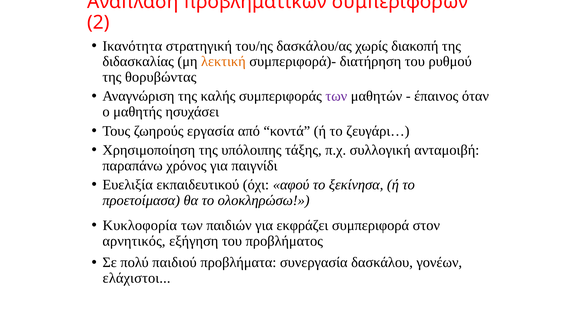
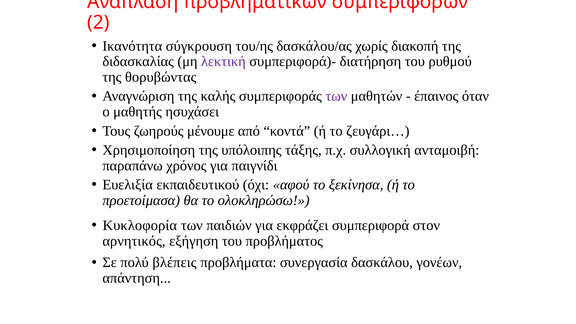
στρατηγική: στρατηγική -> σύγκρουση
λεκτική colour: orange -> purple
εργασία: εργασία -> μένουμε
παιδιού: παιδιού -> βλέπεις
ελάχιστοι: ελάχιστοι -> απάντηση
